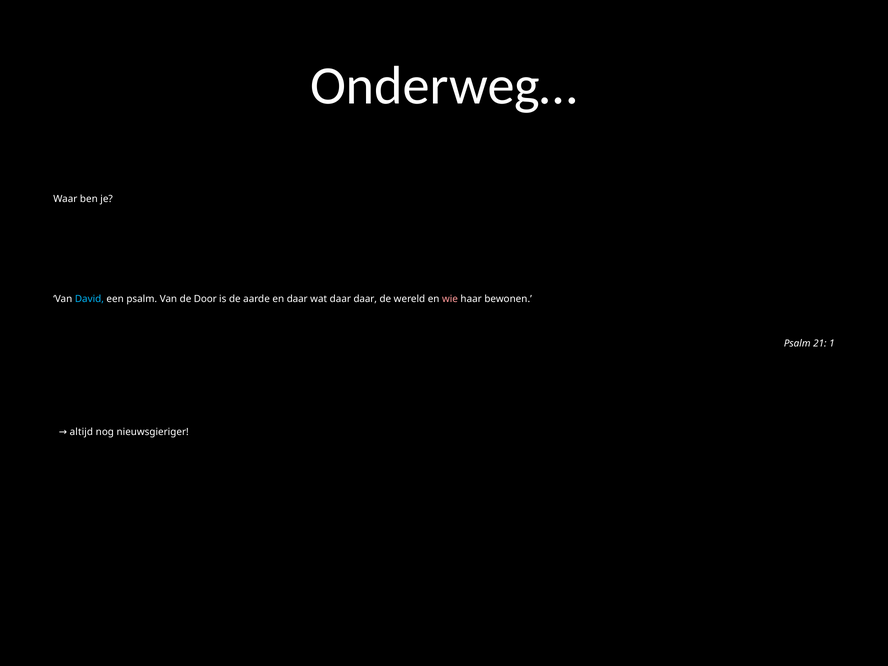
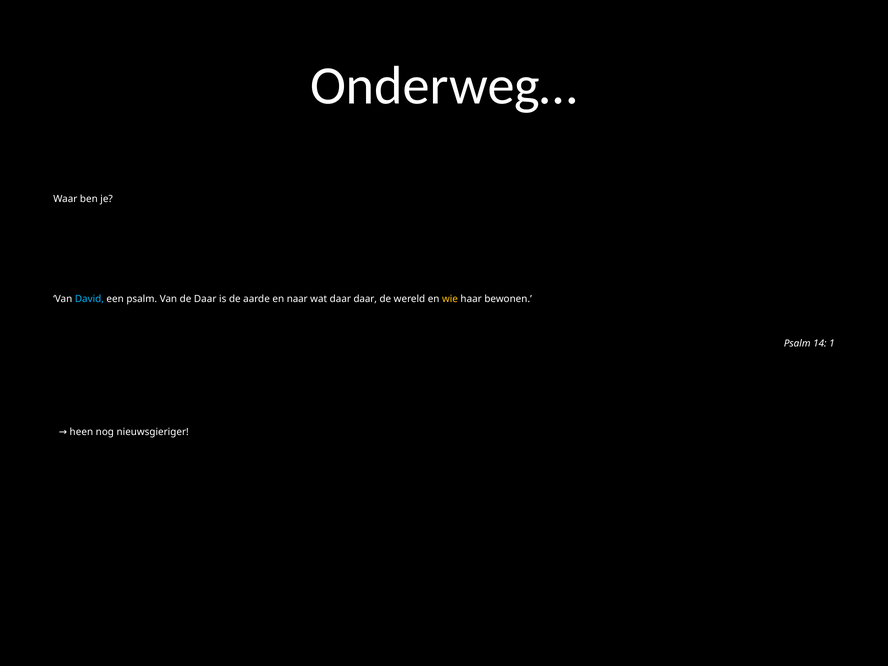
de Door: Door -> Daar
en daar: daar -> naar
wie colour: pink -> yellow
21: 21 -> 14
altijd: altijd -> heen
